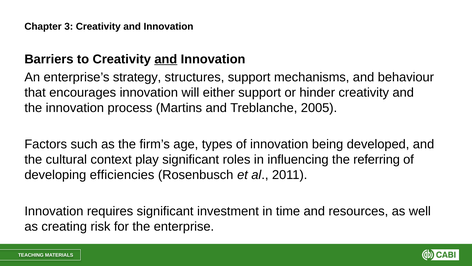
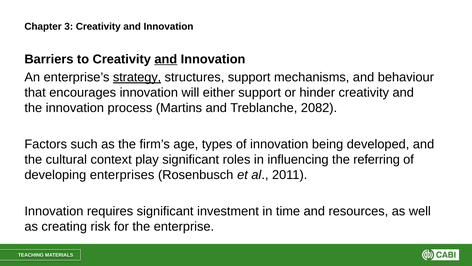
strategy underline: none -> present
2005: 2005 -> 2082
efficiencies: efficiencies -> enterprises
